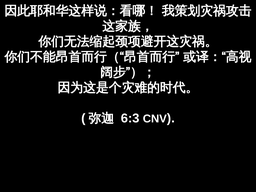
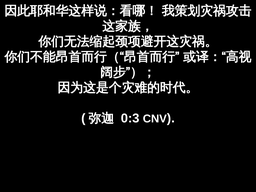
6:3: 6:3 -> 0:3
